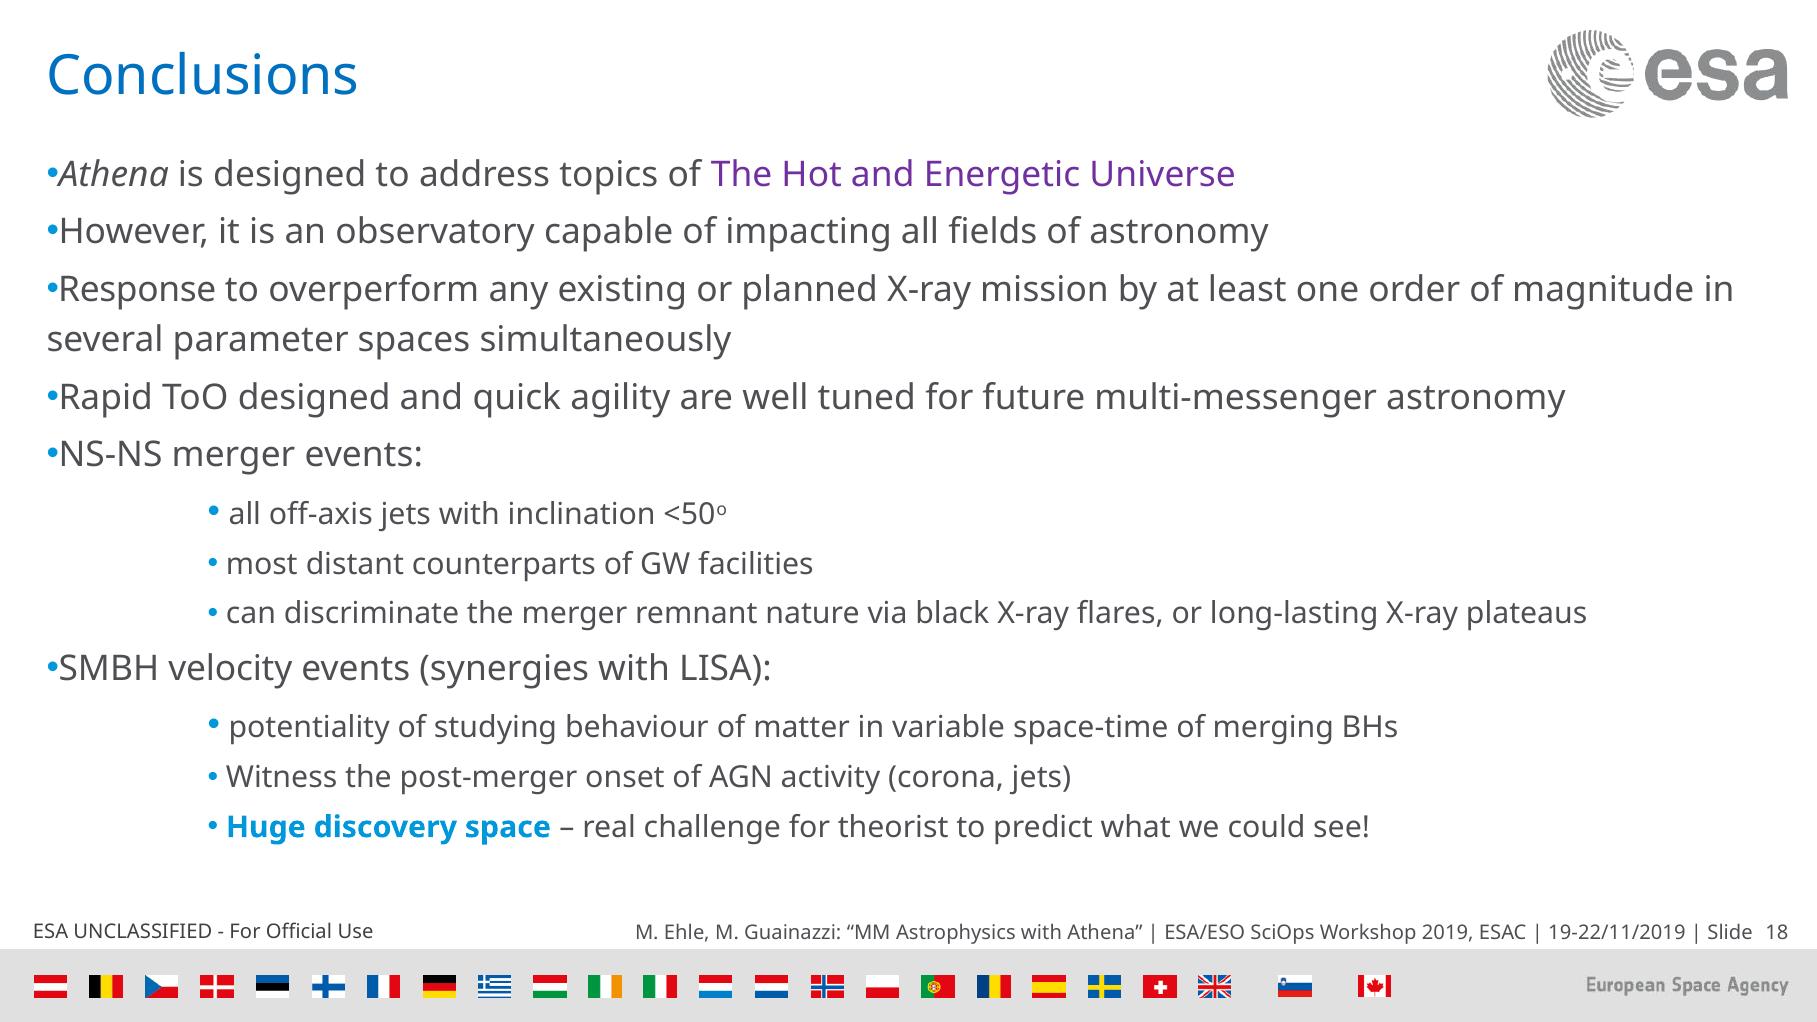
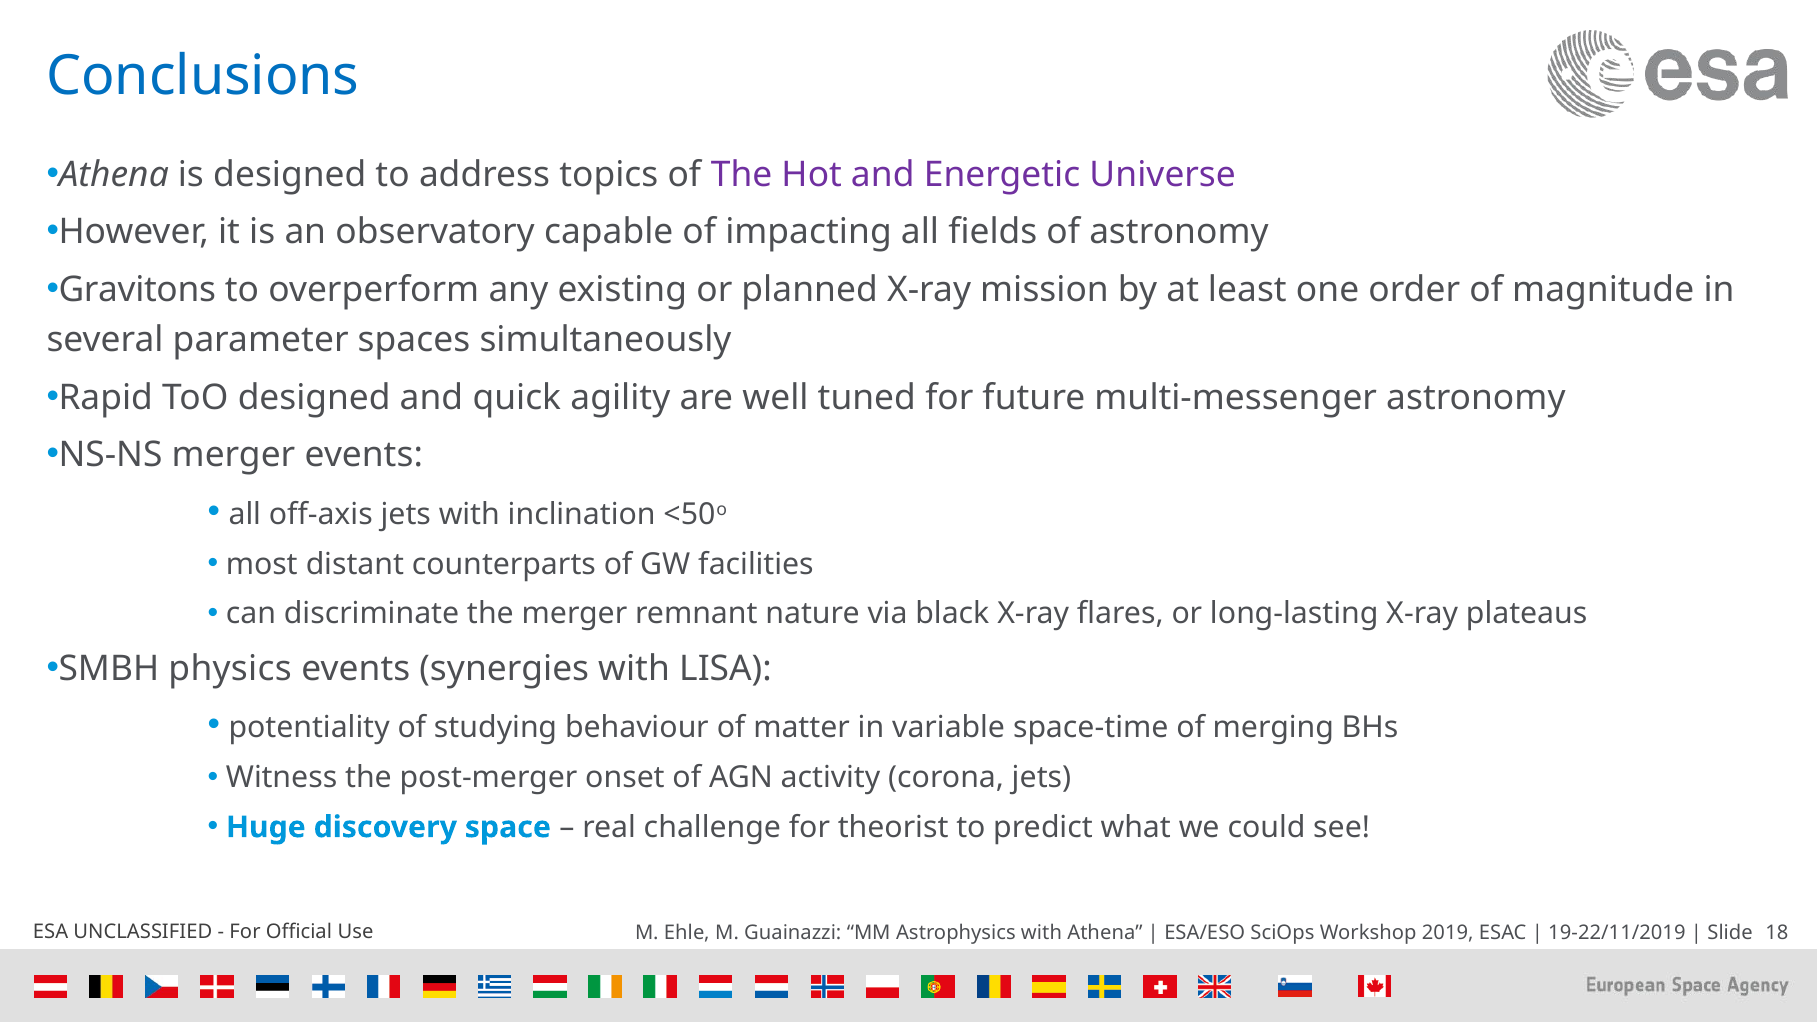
Response: Response -> Gravitons
velocity: velocity -> physics
